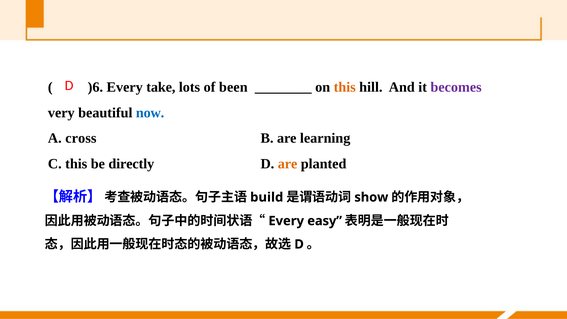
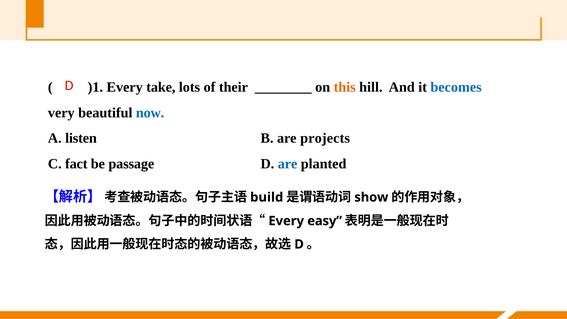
)6: )6 -> )1
been: been -> their
becomes colour: purple -> blue
cross: cross -> listen
learning: learning -> projects
C this: this -> fact
directly: directly -> passage
are at (288, 164) colour: orange -> blue
